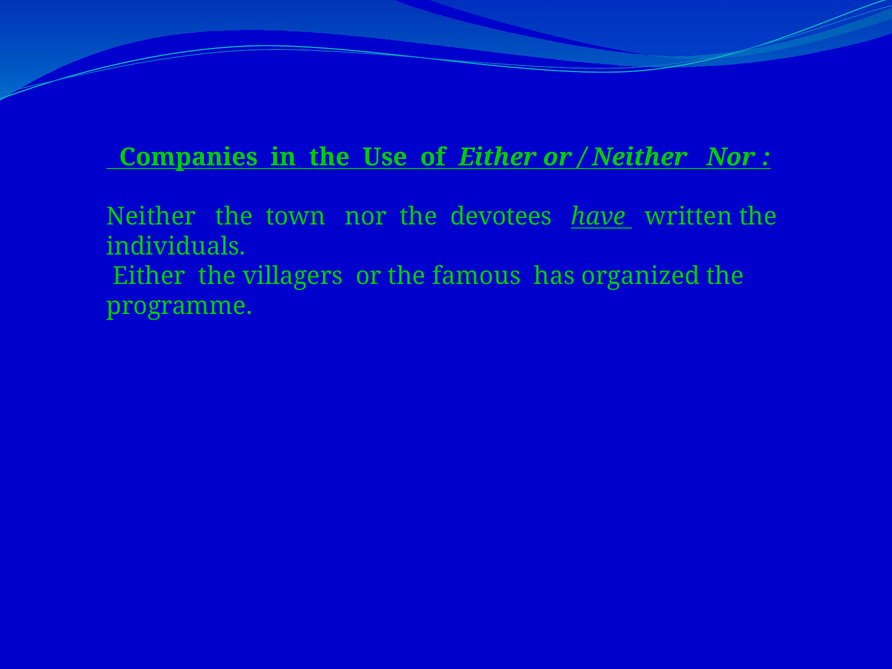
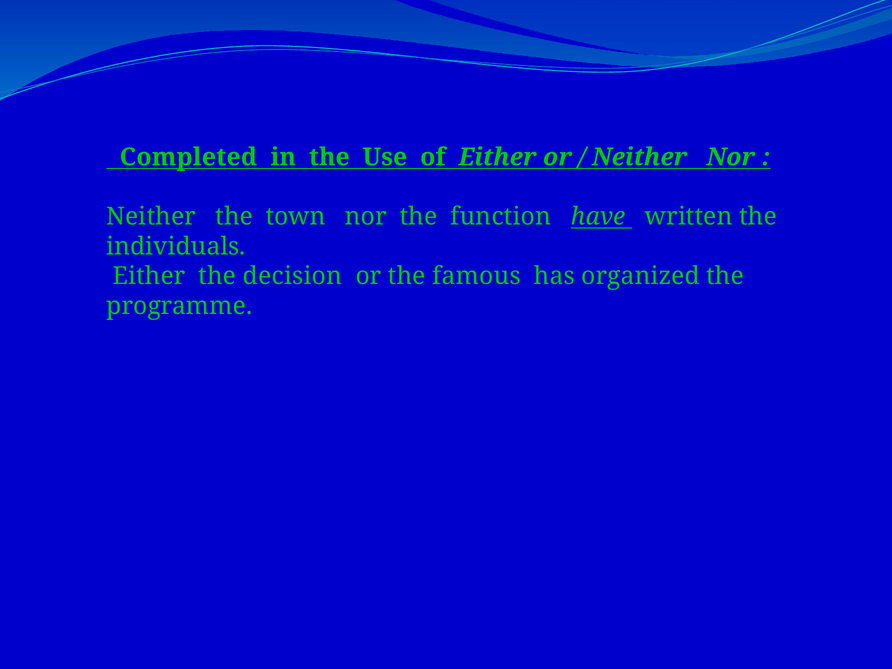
Companies: Companies -> Completed
devotees: devotees -> function
villagers: villagers -> decision
